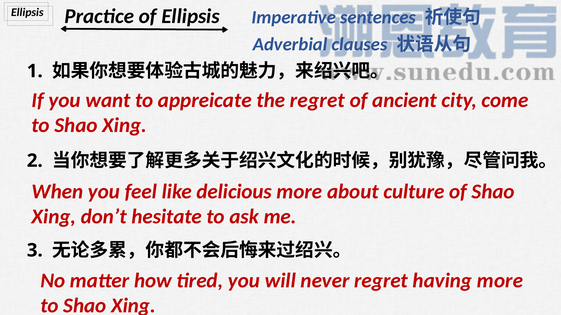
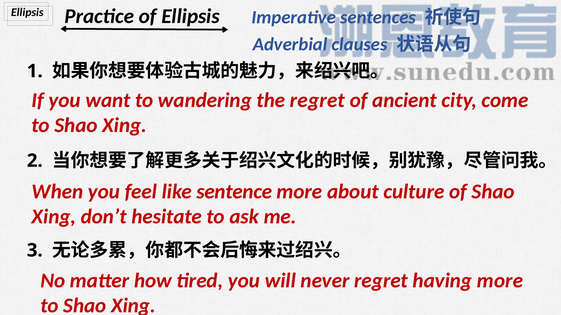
appreicate: appreicate -> wandering
delicious: delicious -> sentence
